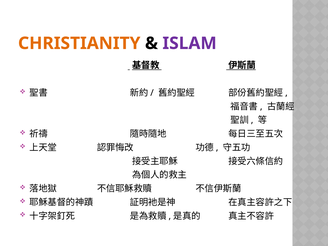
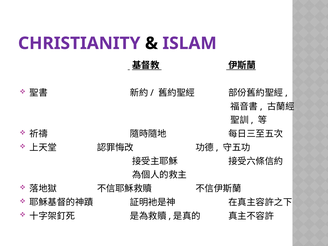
CHRISTIANITY colour: orange -> purple
